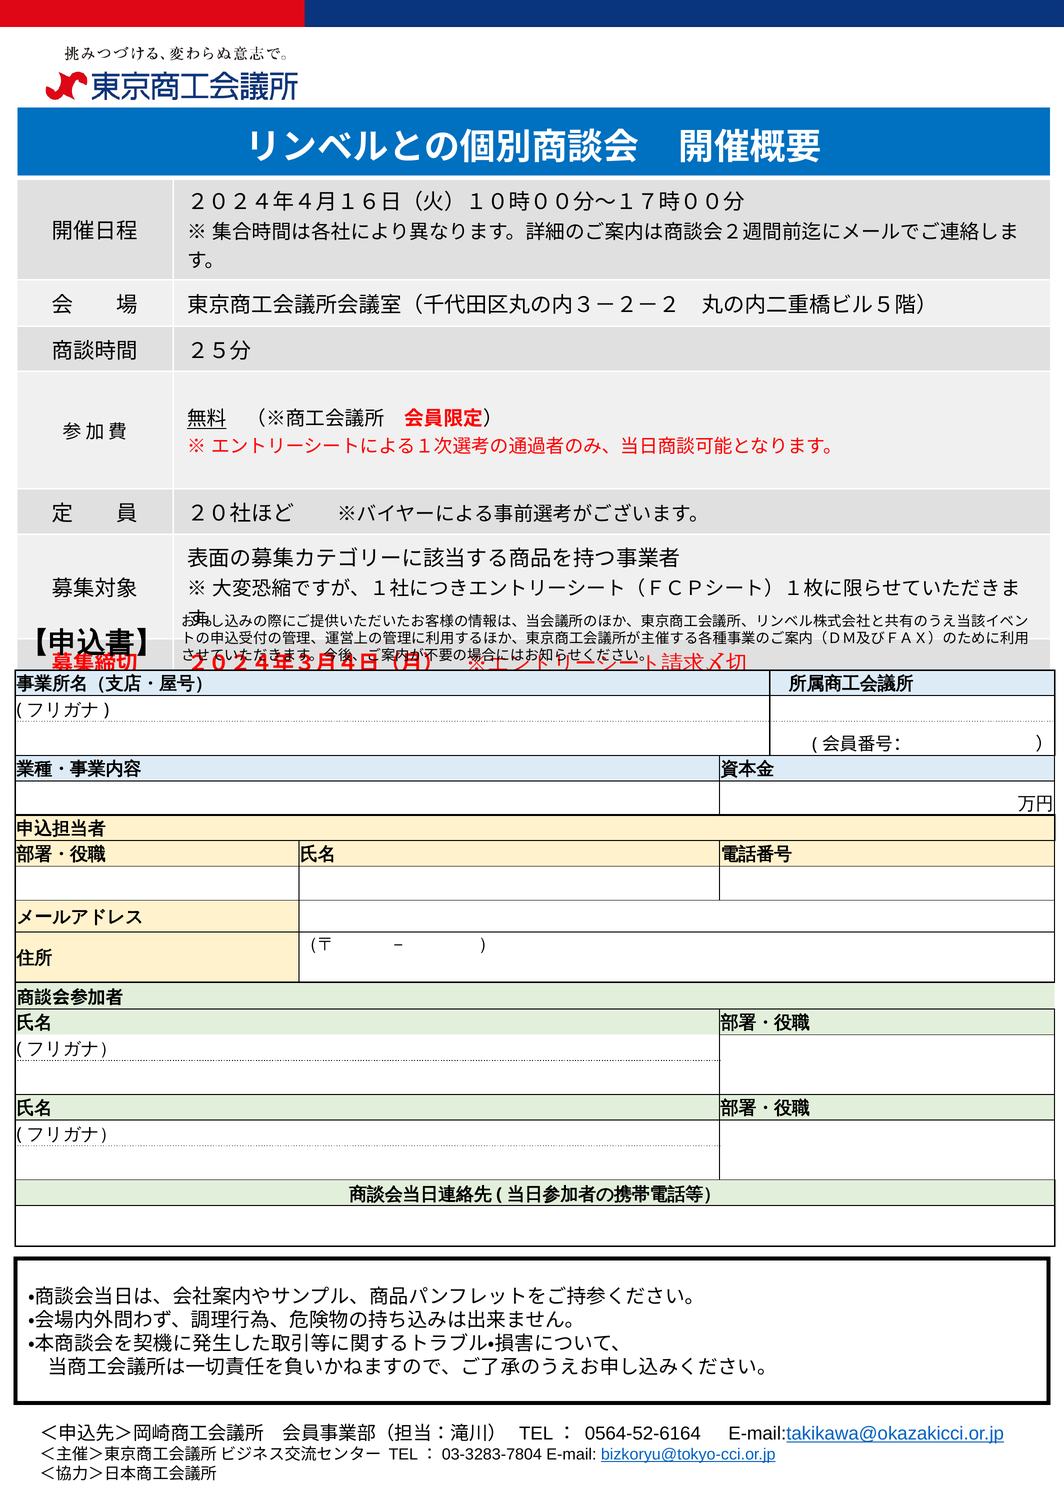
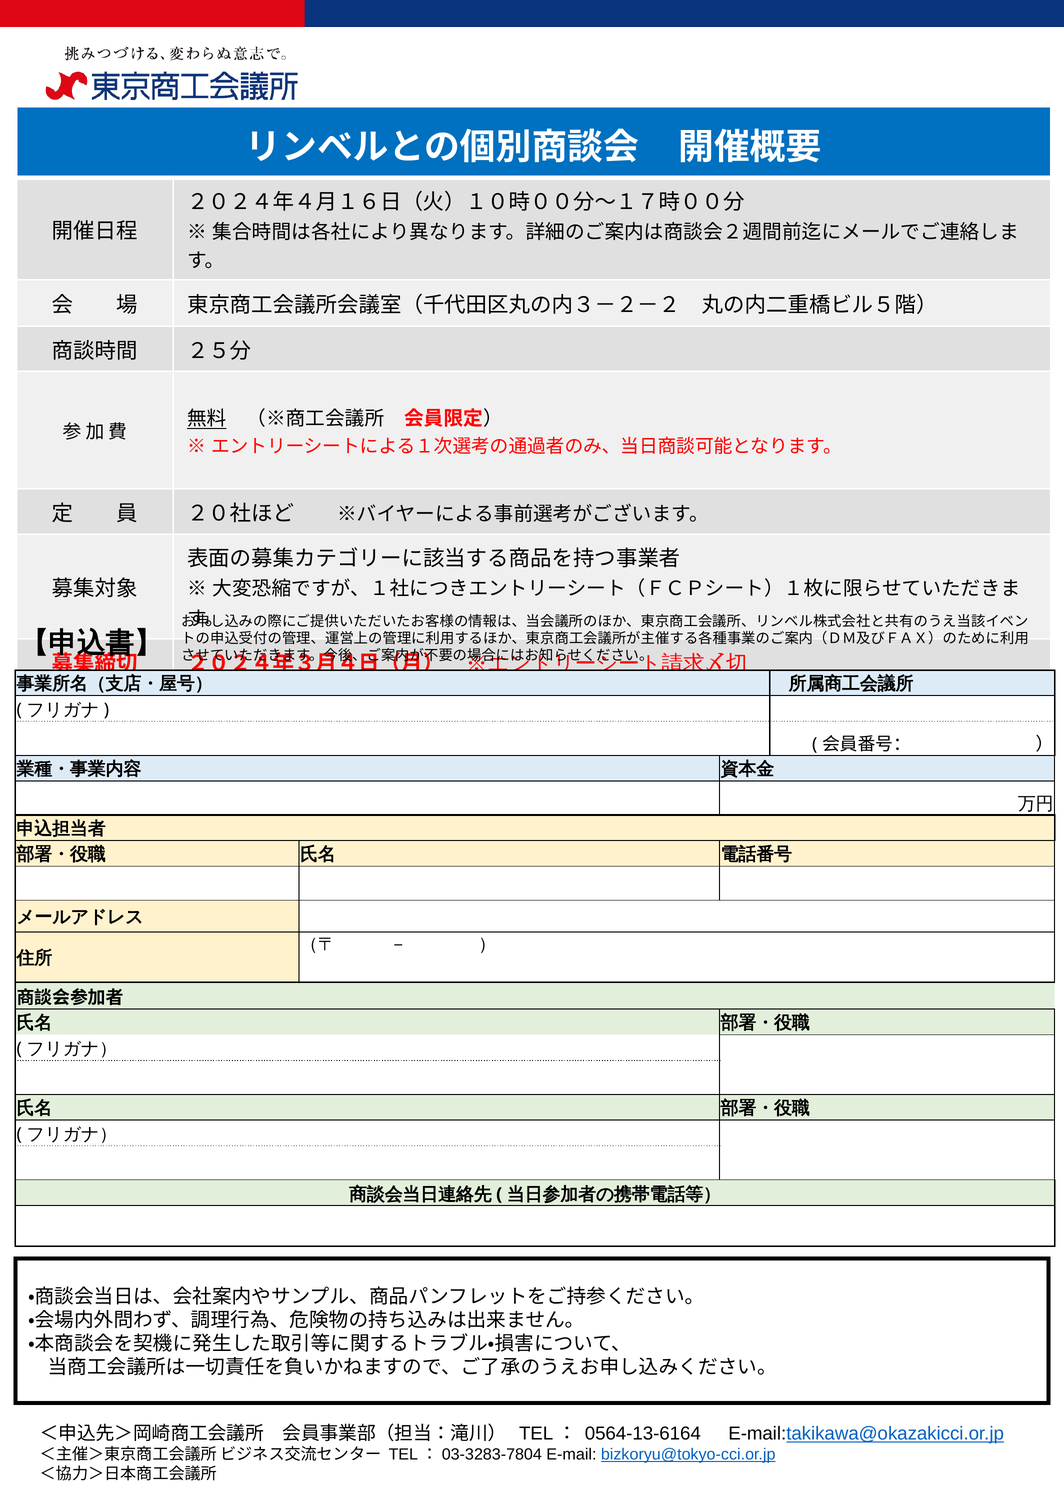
0564-52-6164: 0564-52-6164 -> 0564-13-6164
